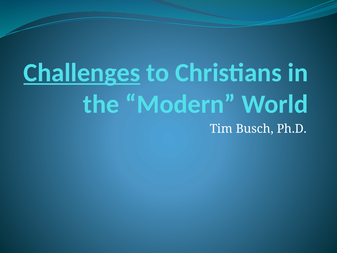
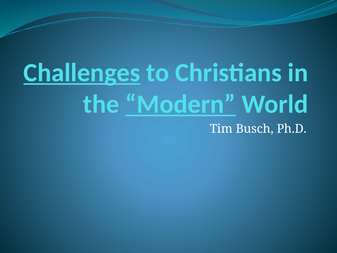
Modern underline: none -> present
